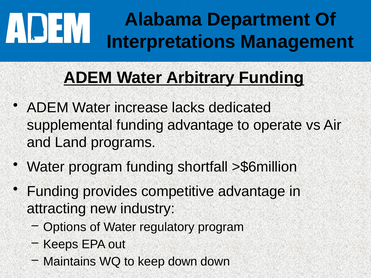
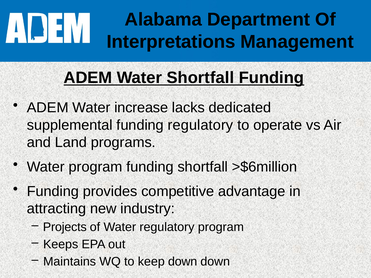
Water Arbitrary: Arbitrary -> Shortfall
funding advantage: advantage -> regulatory
Options: Options -> Projects
